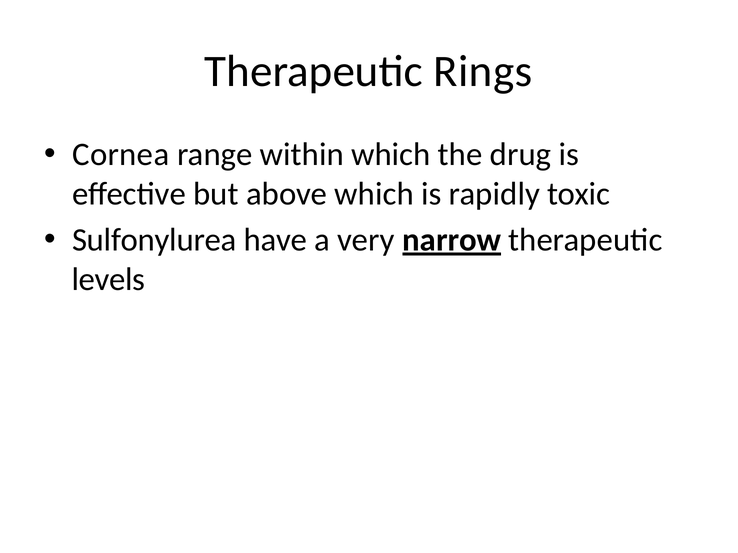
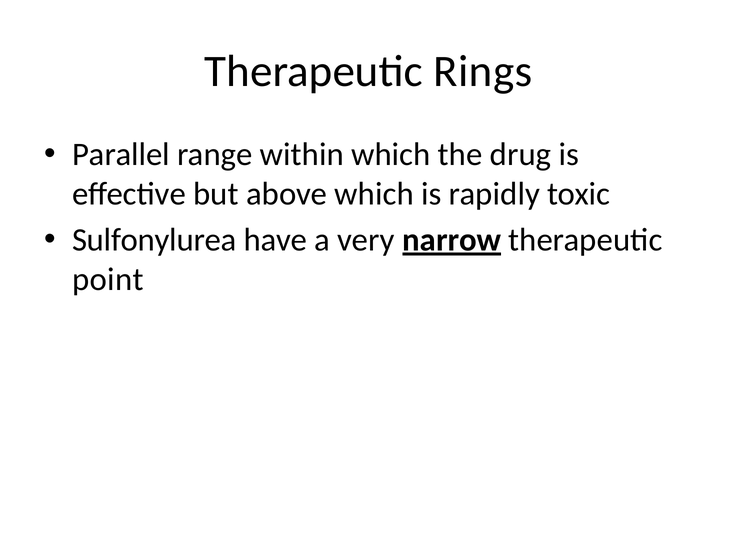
Cornea: Cornea -> Parallel
levels: levels -> point
